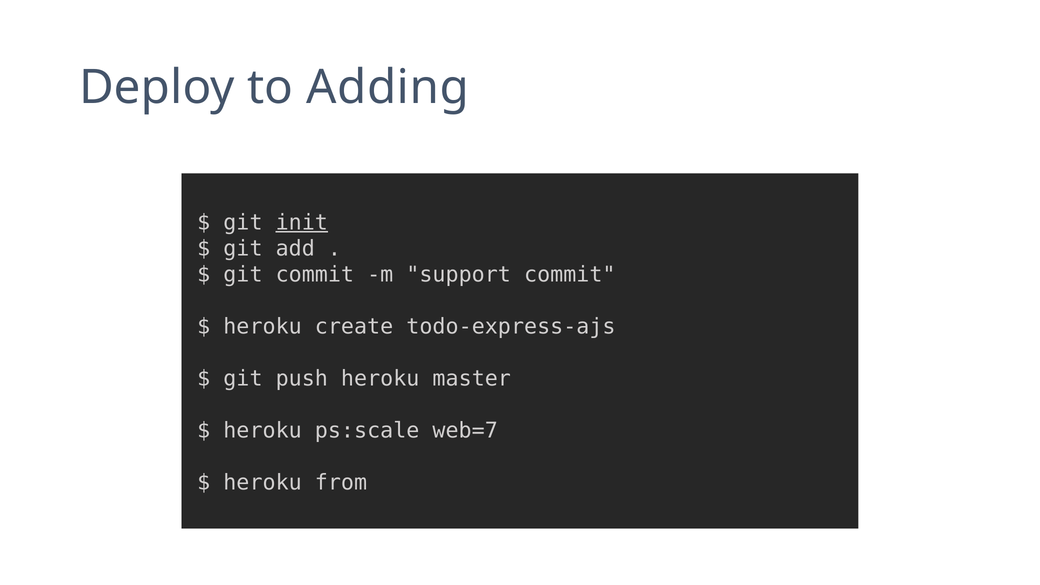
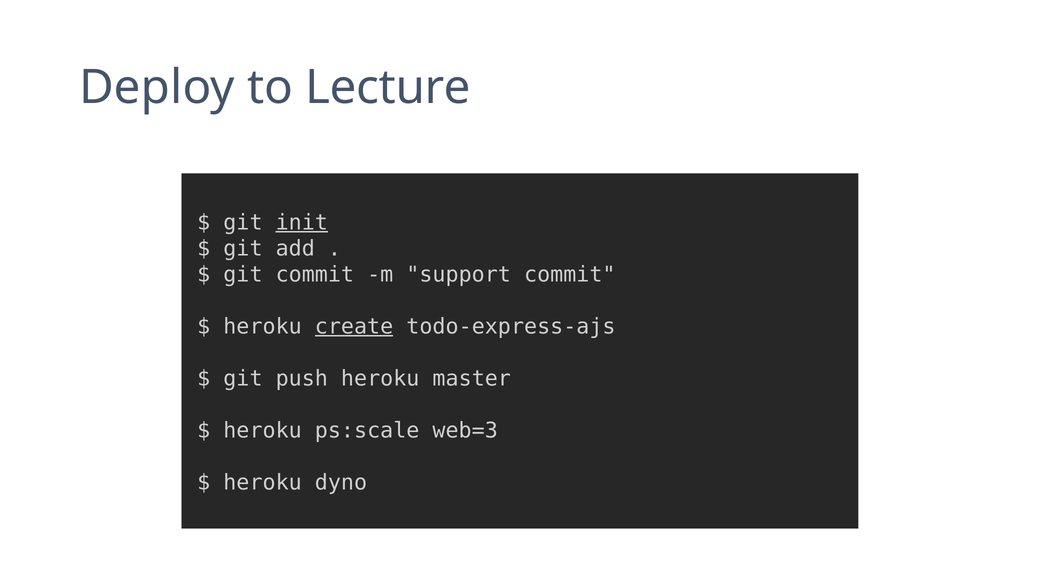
Adding: Adding -> Lecture
create underline: none -> present
web=7: web=7 -> web=3
from: from -> dyno
